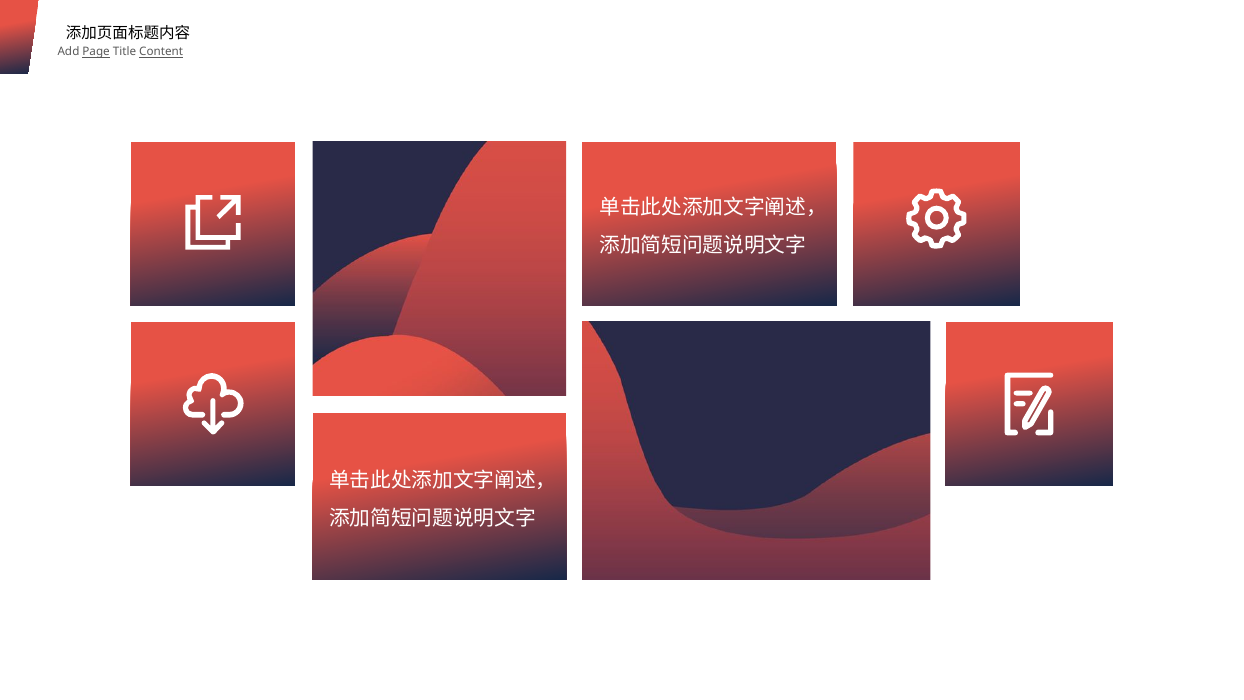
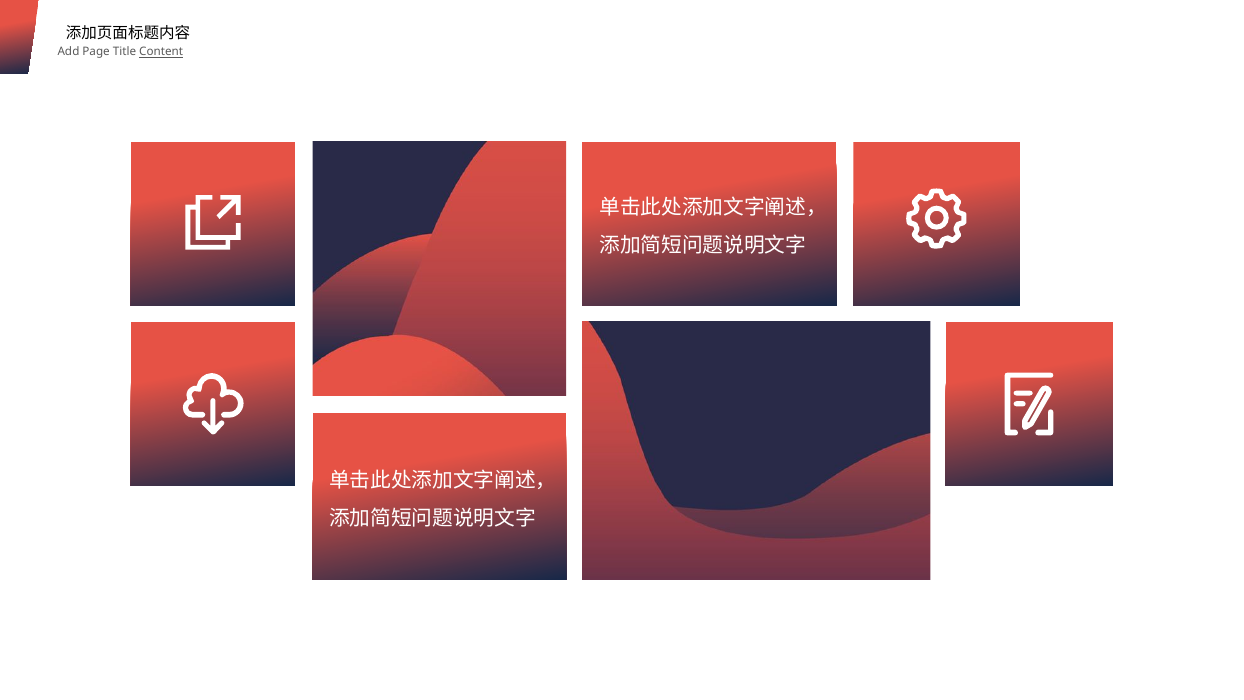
Page underline: present -> none
